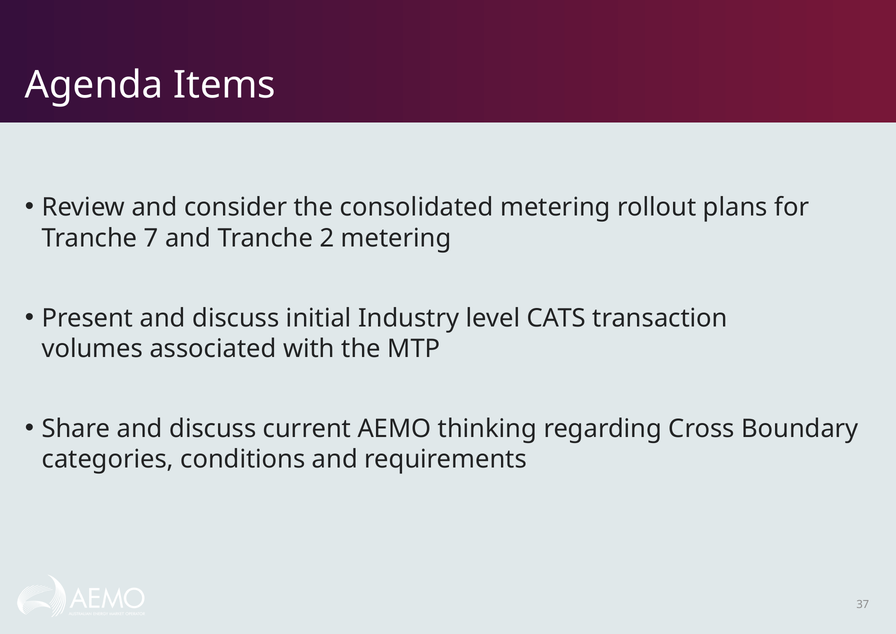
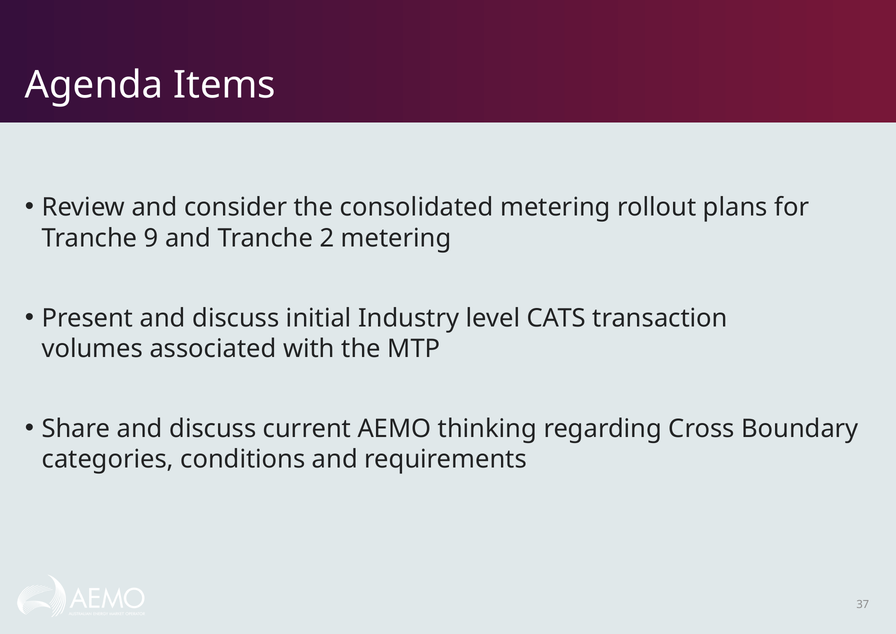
7: 7 -> 9
